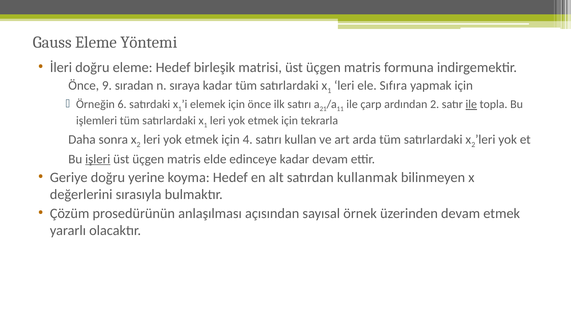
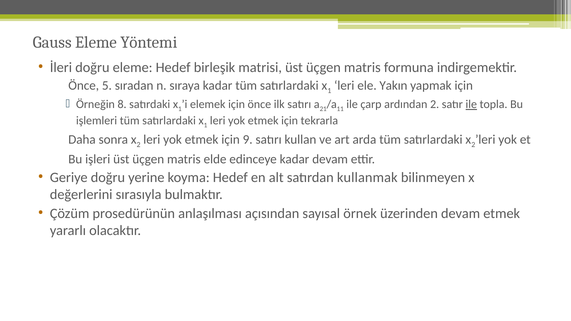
9: 9 -> 5
Sıfıra: Sıfıra -> Yakın
6: 6 -> 8
4: 4 -> 9
işleri underline: present -> none
